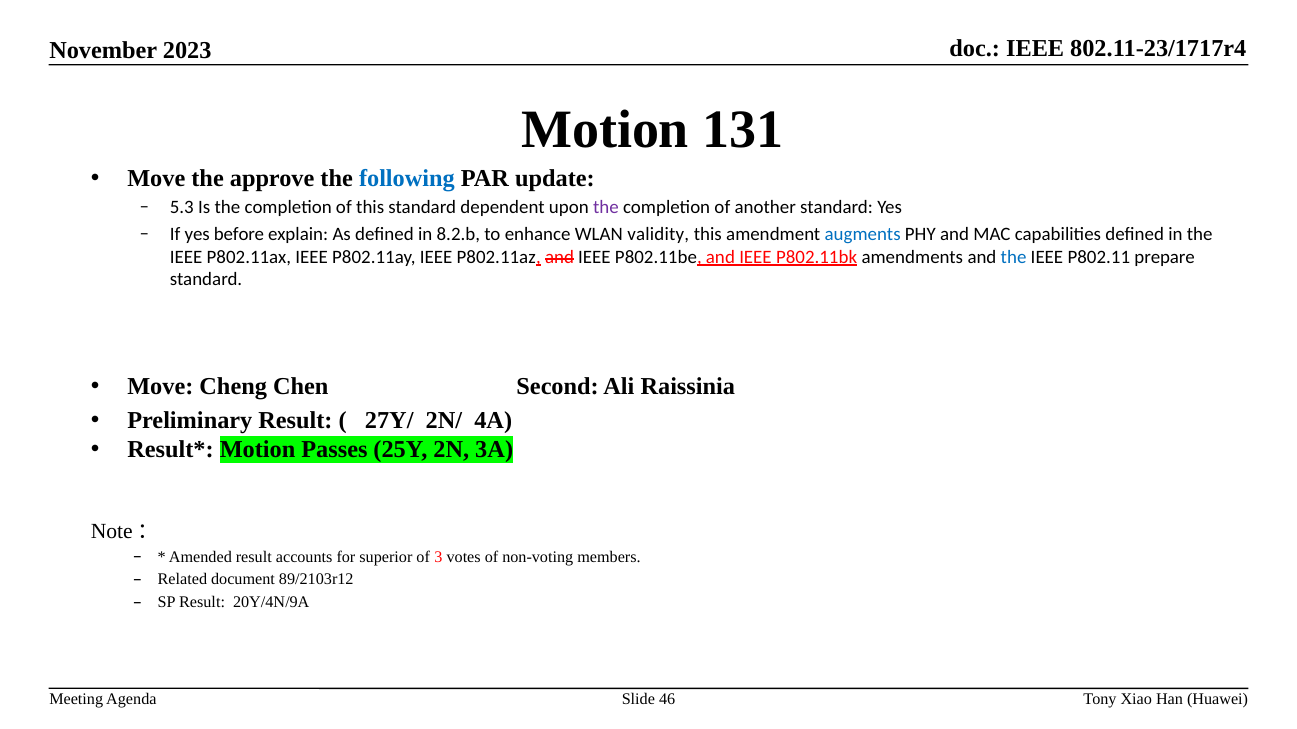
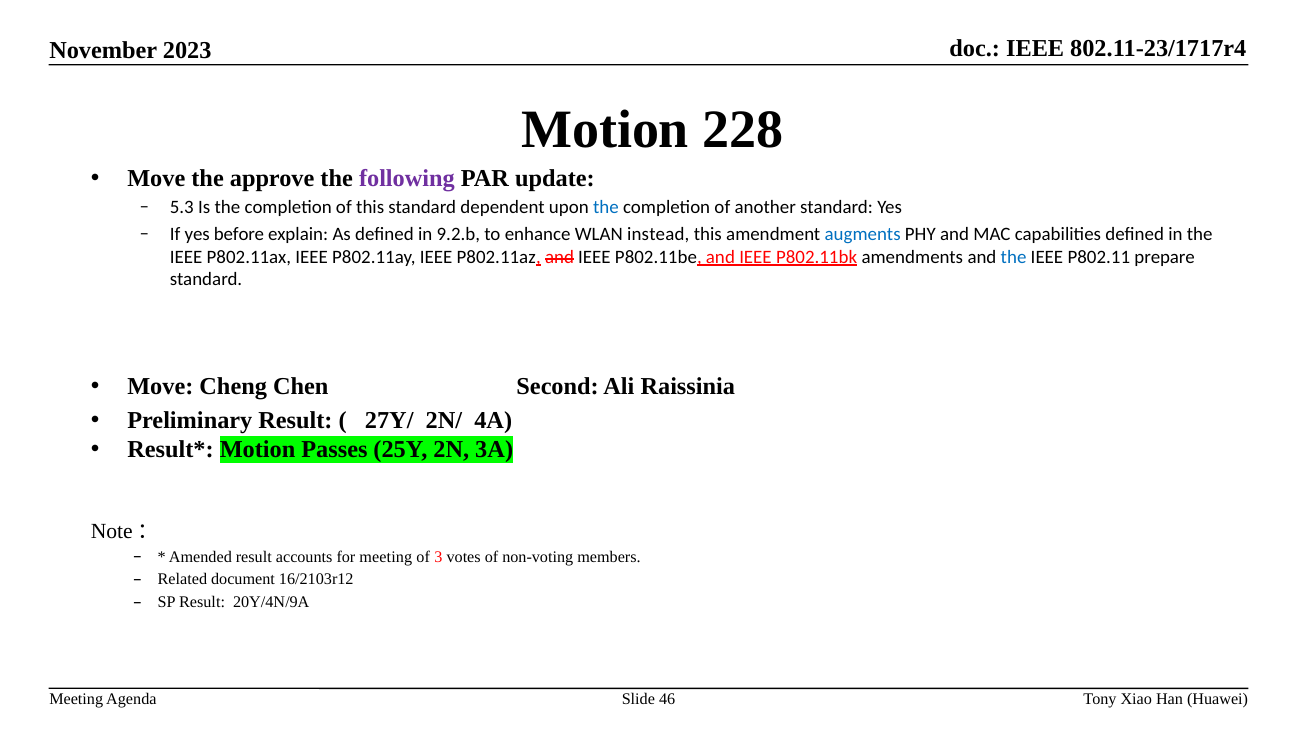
131: 131 -> 228
following colour: blue -> purple
the at (606, 208) colour: purple -> blue
8.2.b: 8.2.b -> 9.2.b
validity: validity -> instead
for superior: superior -> meeting
89/2103r12: 89/2103r12 -> 16/2103r12
